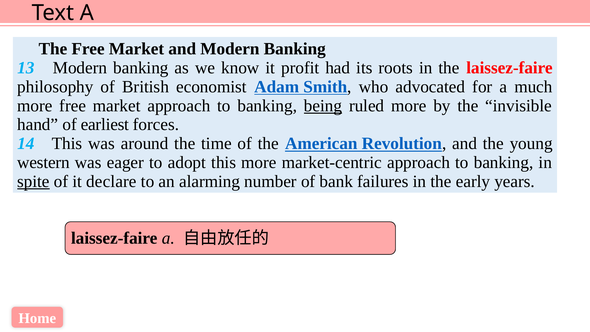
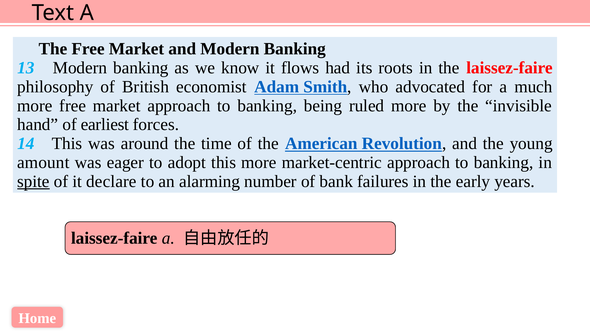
profit: profit -> flows
being underline: present -> none
western: western -> amount
